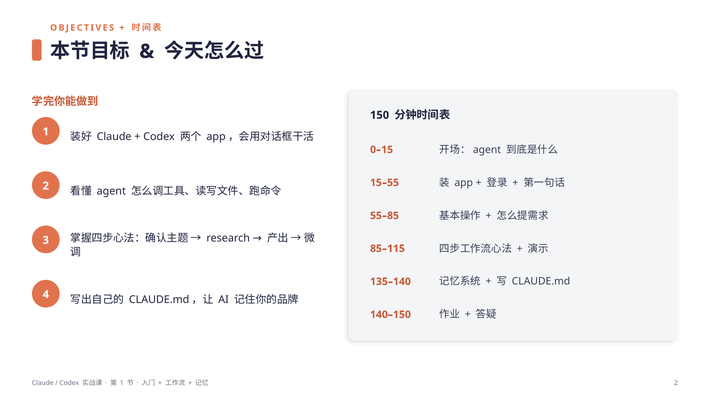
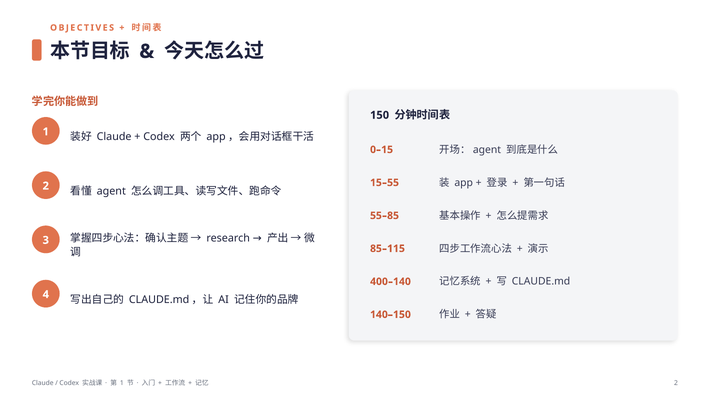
135–140: 135–140 -> 400–140
